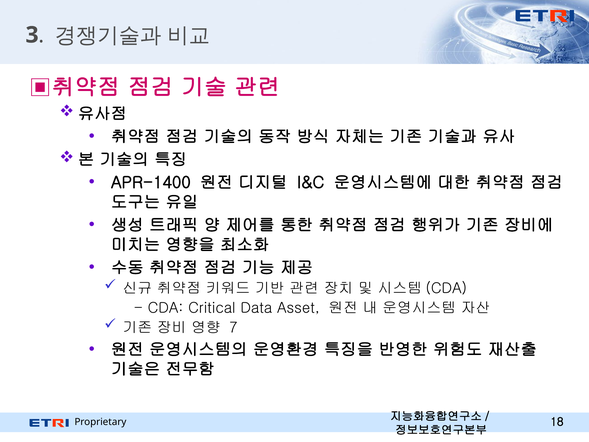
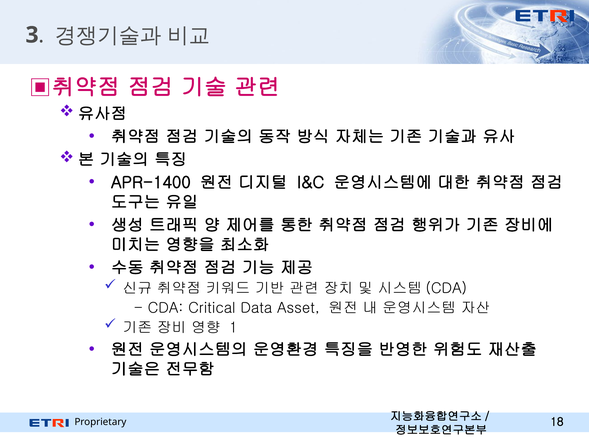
7: 7 -> 1
